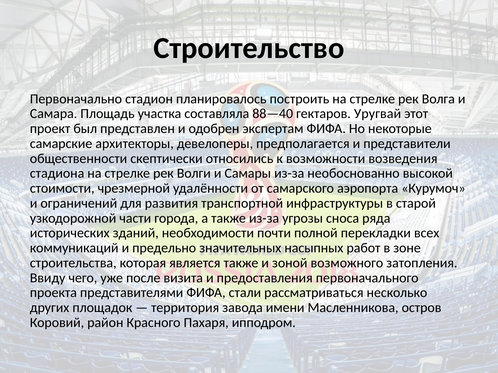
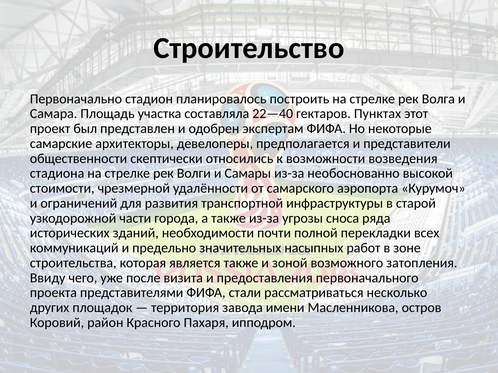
88—40: 88—40 -> 22—40
Уругвай: Уругвай -> Пунктах
